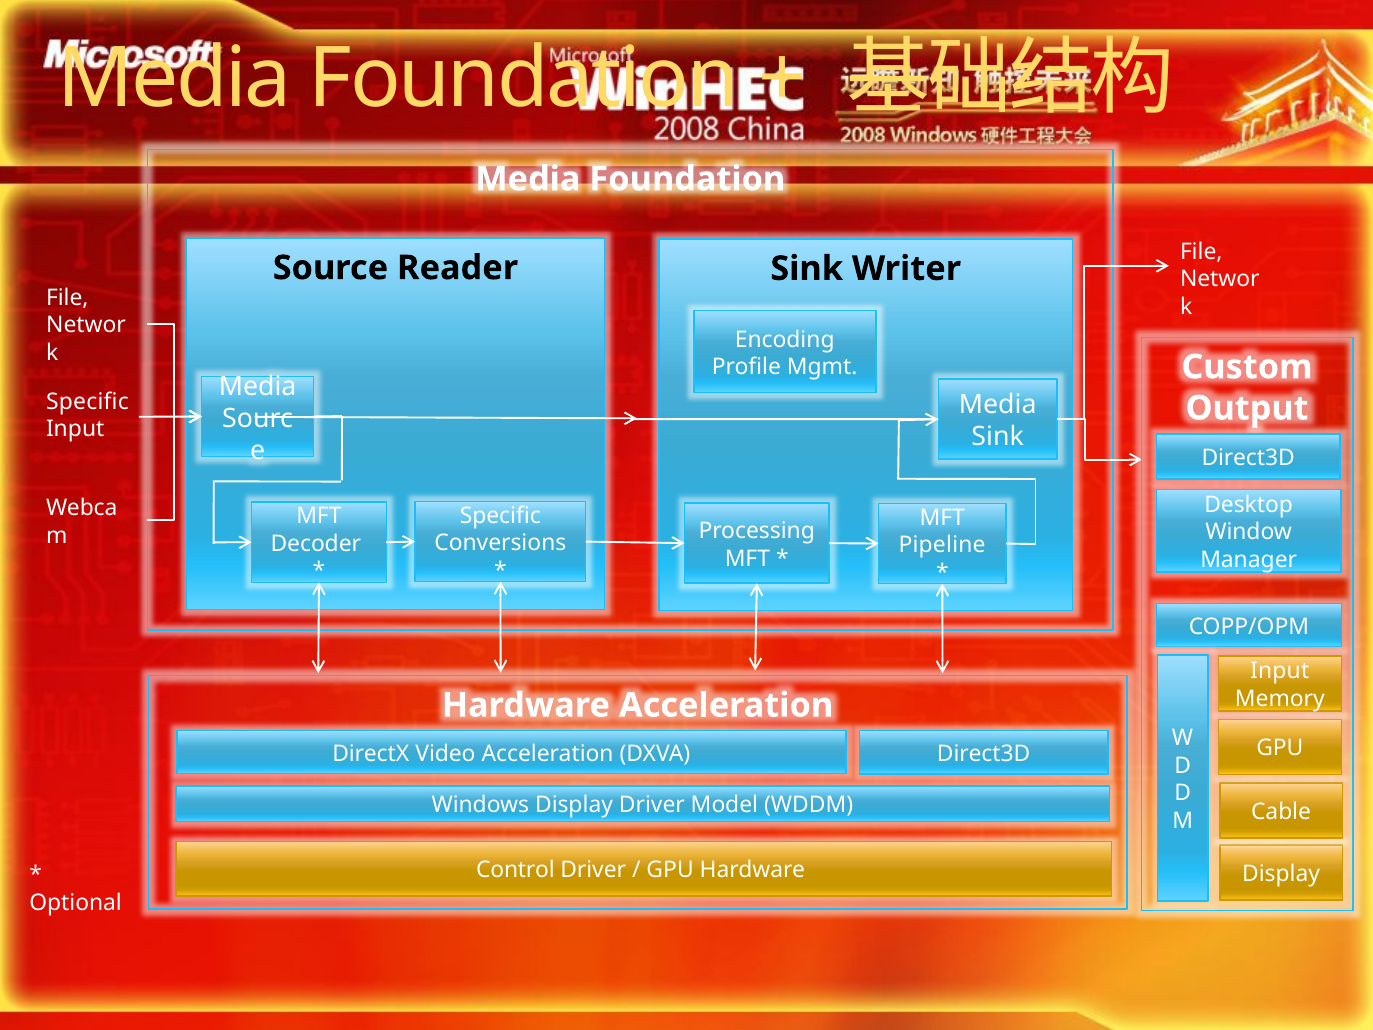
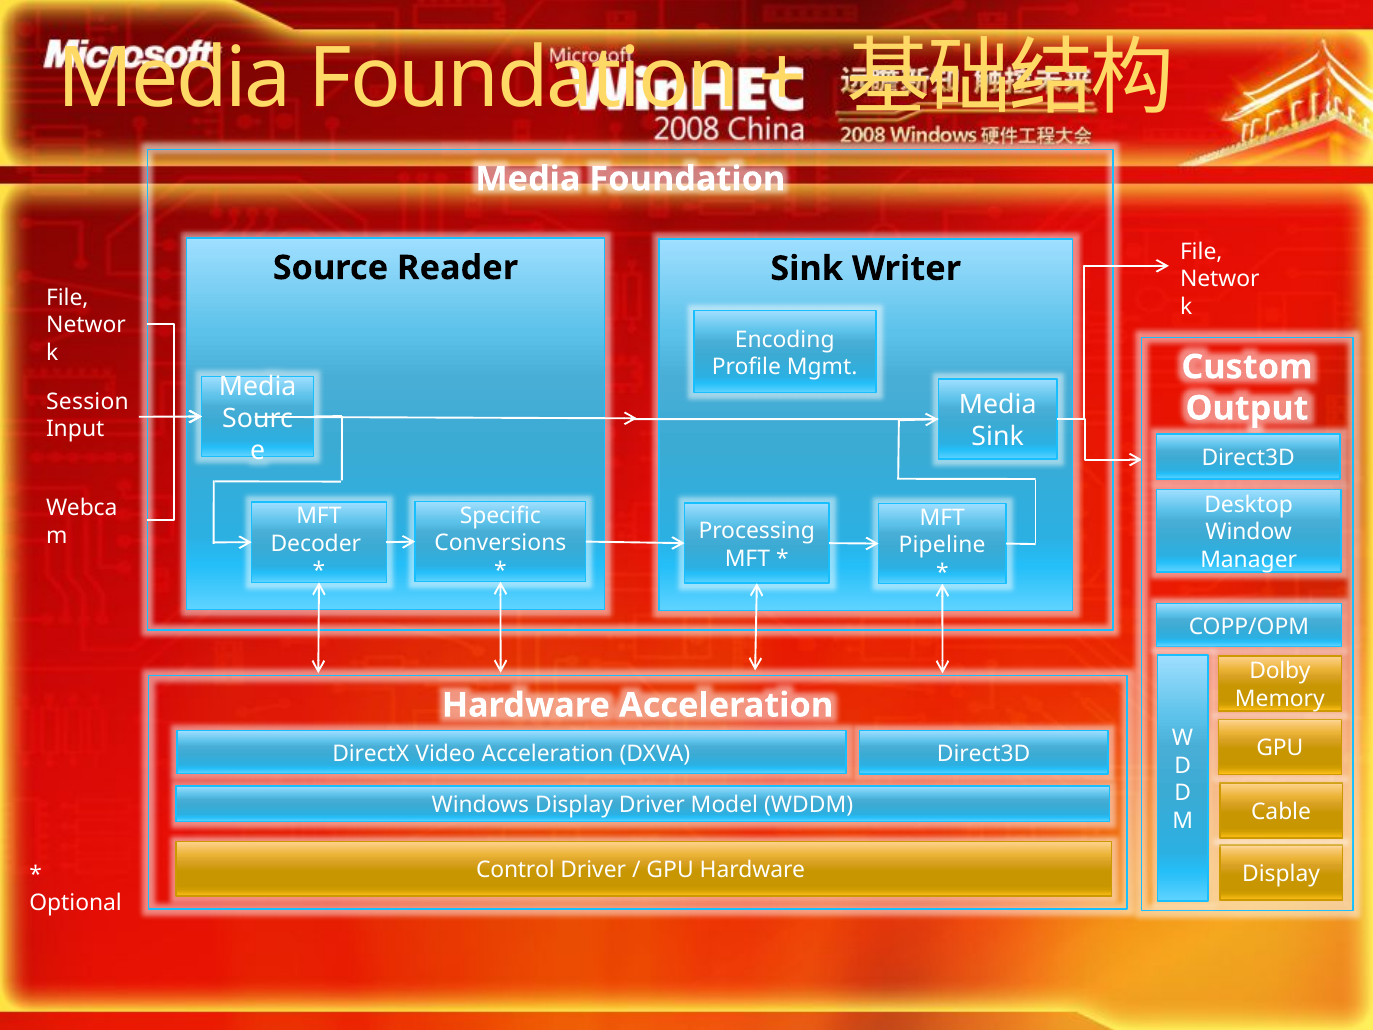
Specific at (87, 401): Specific -> Session
Input at (1280, 671): Input -> Dolby
